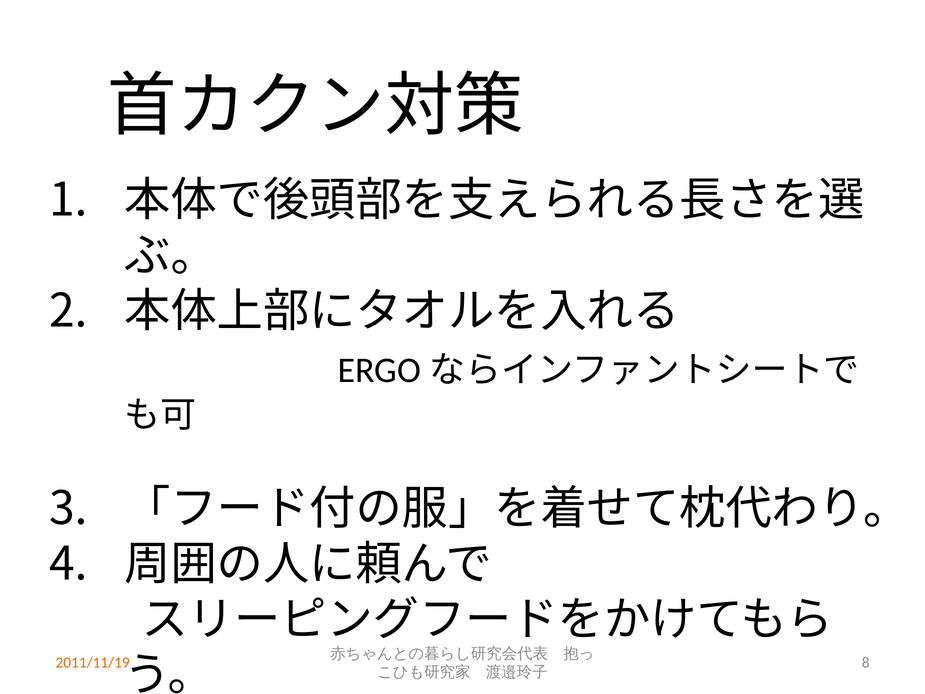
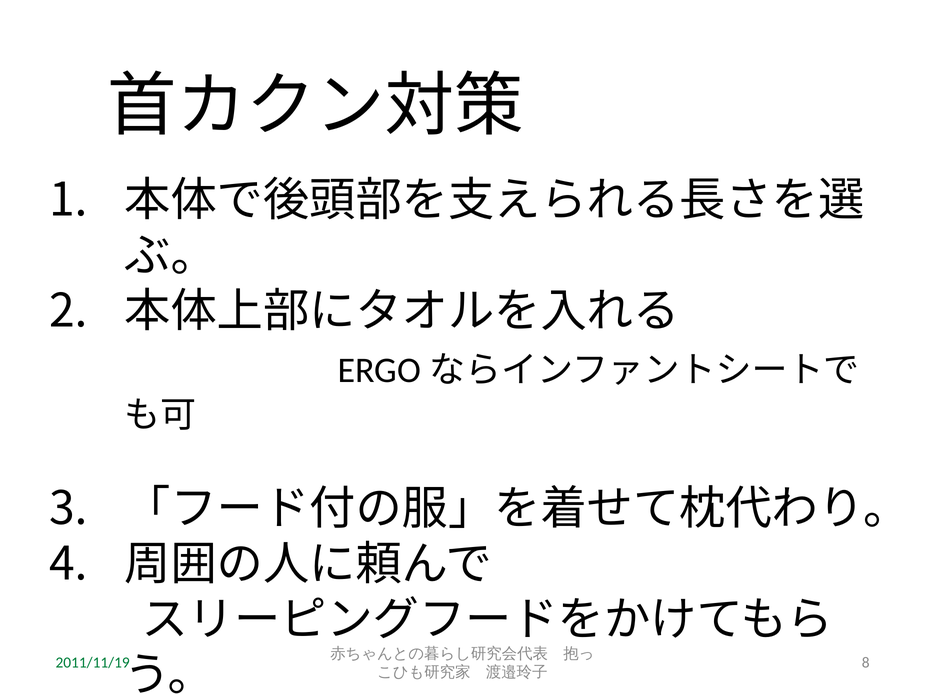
2011/11/19 colour: orange -> green
